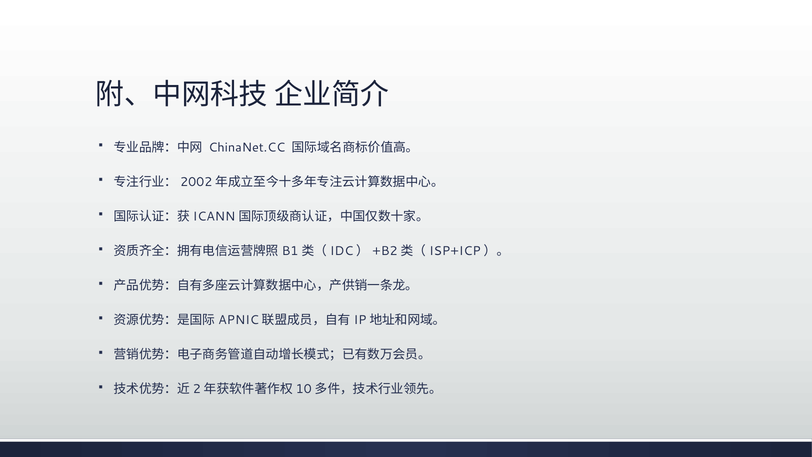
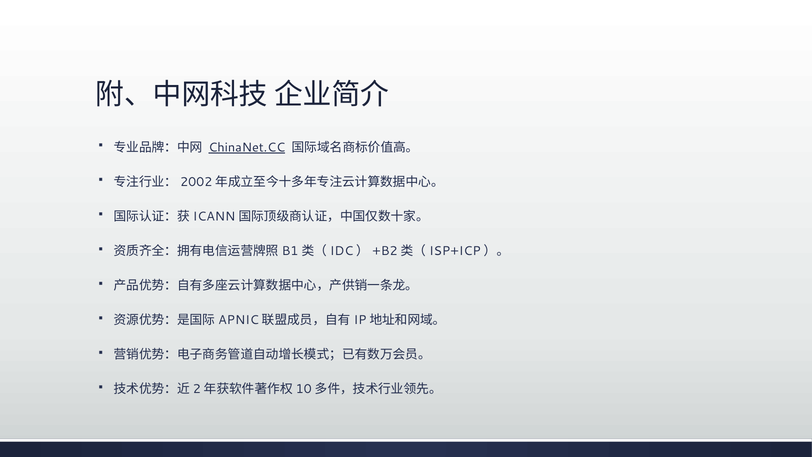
ChinaNet.CC underline: none -> present
